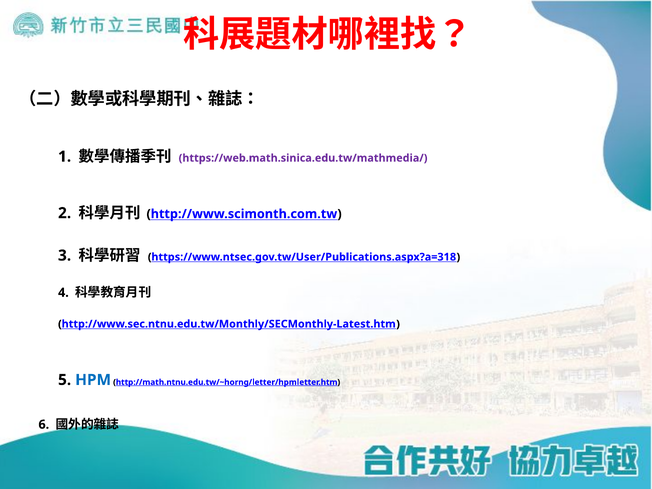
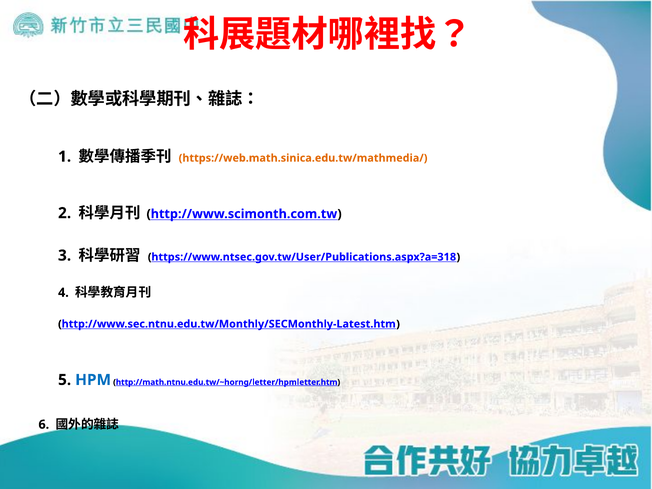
https://web.math.sinica.edu.tw/mathmedia/ colour: purple -> orange
